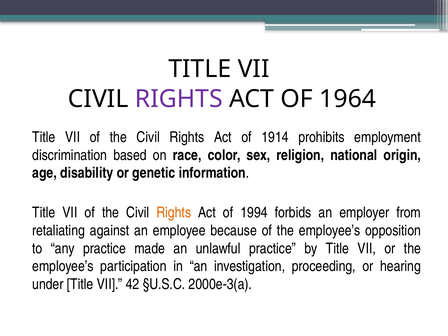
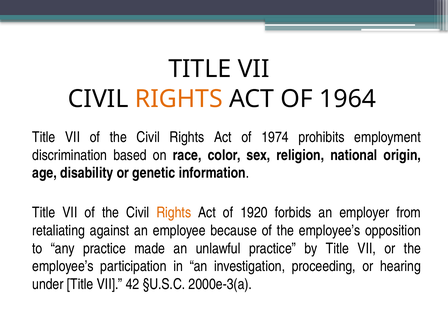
RIGHTS at (179, 99) colour: purple -> orange
1914: 1914 -> 1974
1994: 1994 -> 1920
